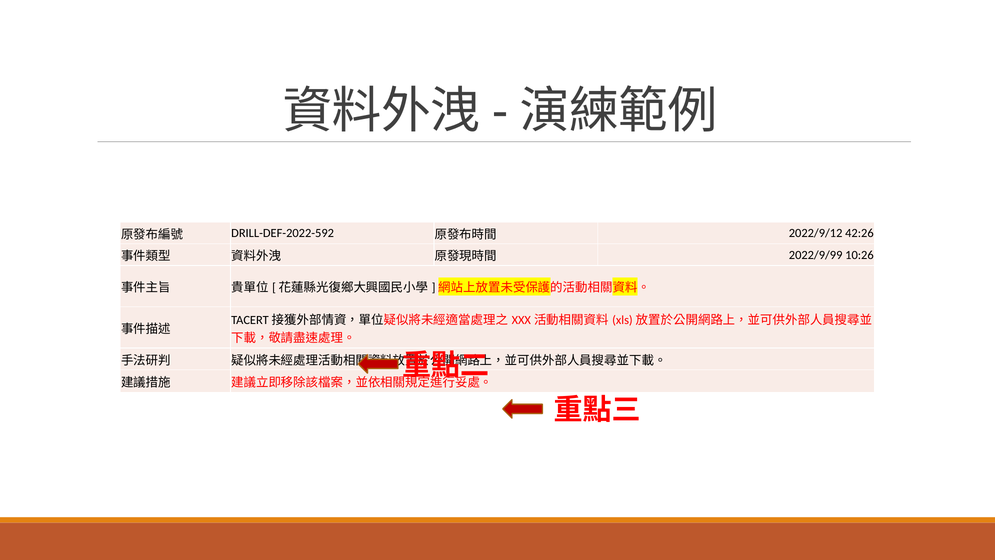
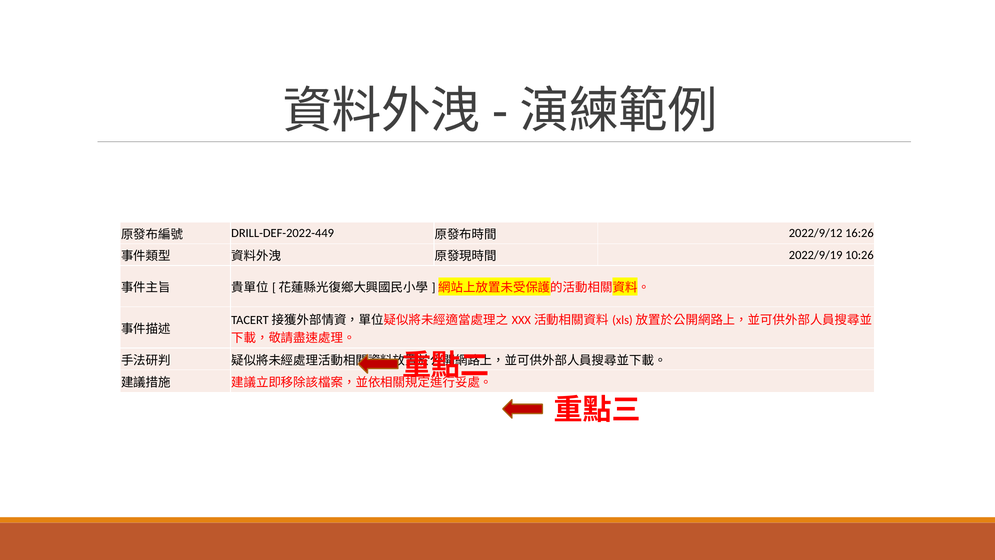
DRILL-DEF-2022-592: DRILL-DEF-2022-592 -> DRILL-DEF-2022-449
42:26: 42:26 -> 16:26
2022/9/99: 2022/9/99 -> 2022/9/19
